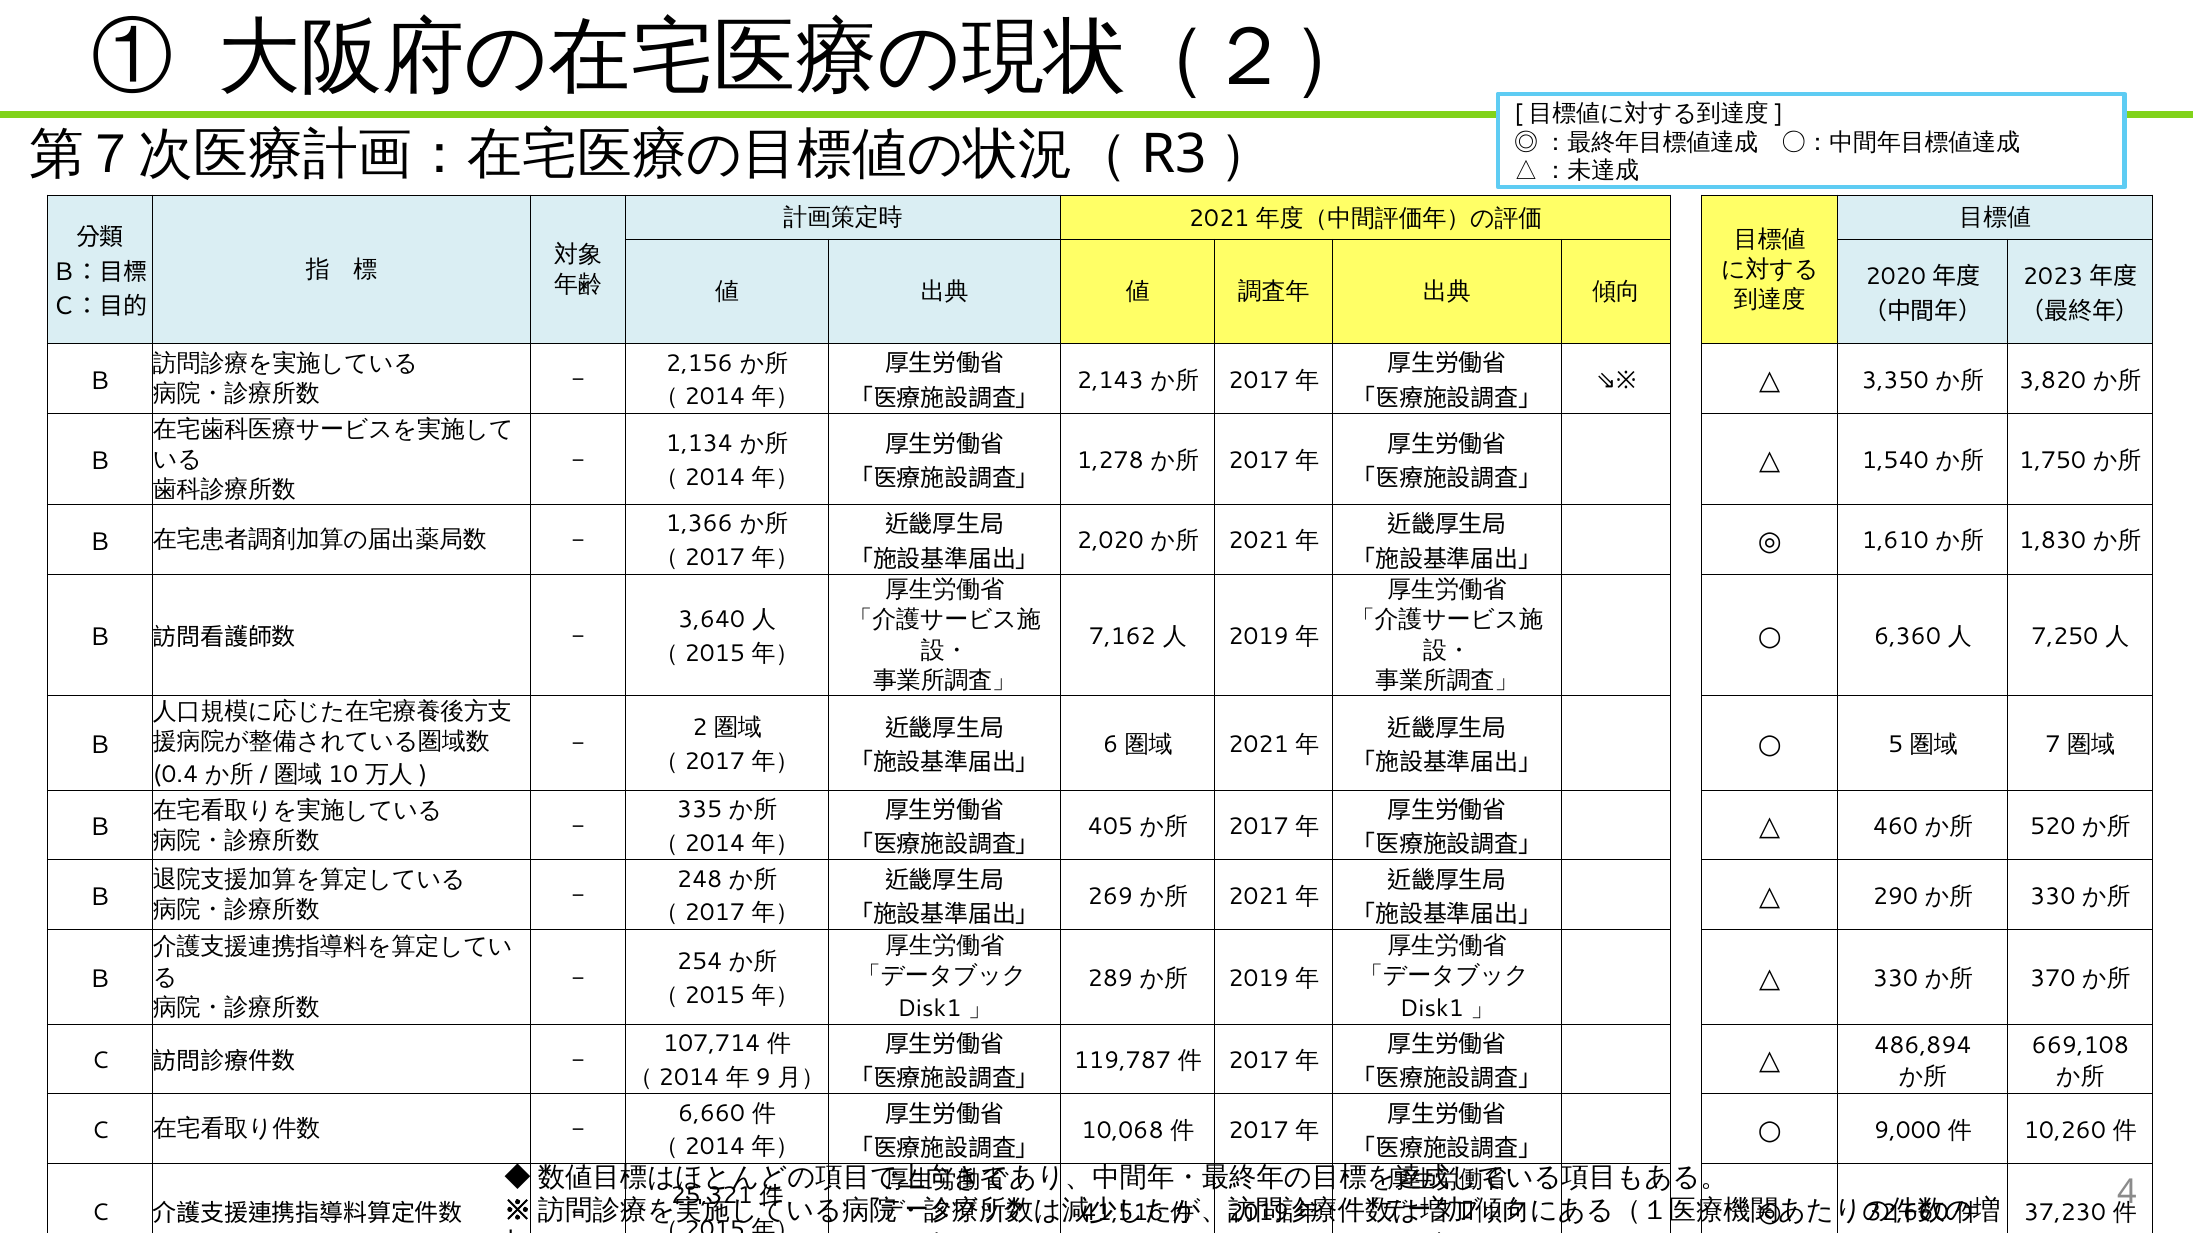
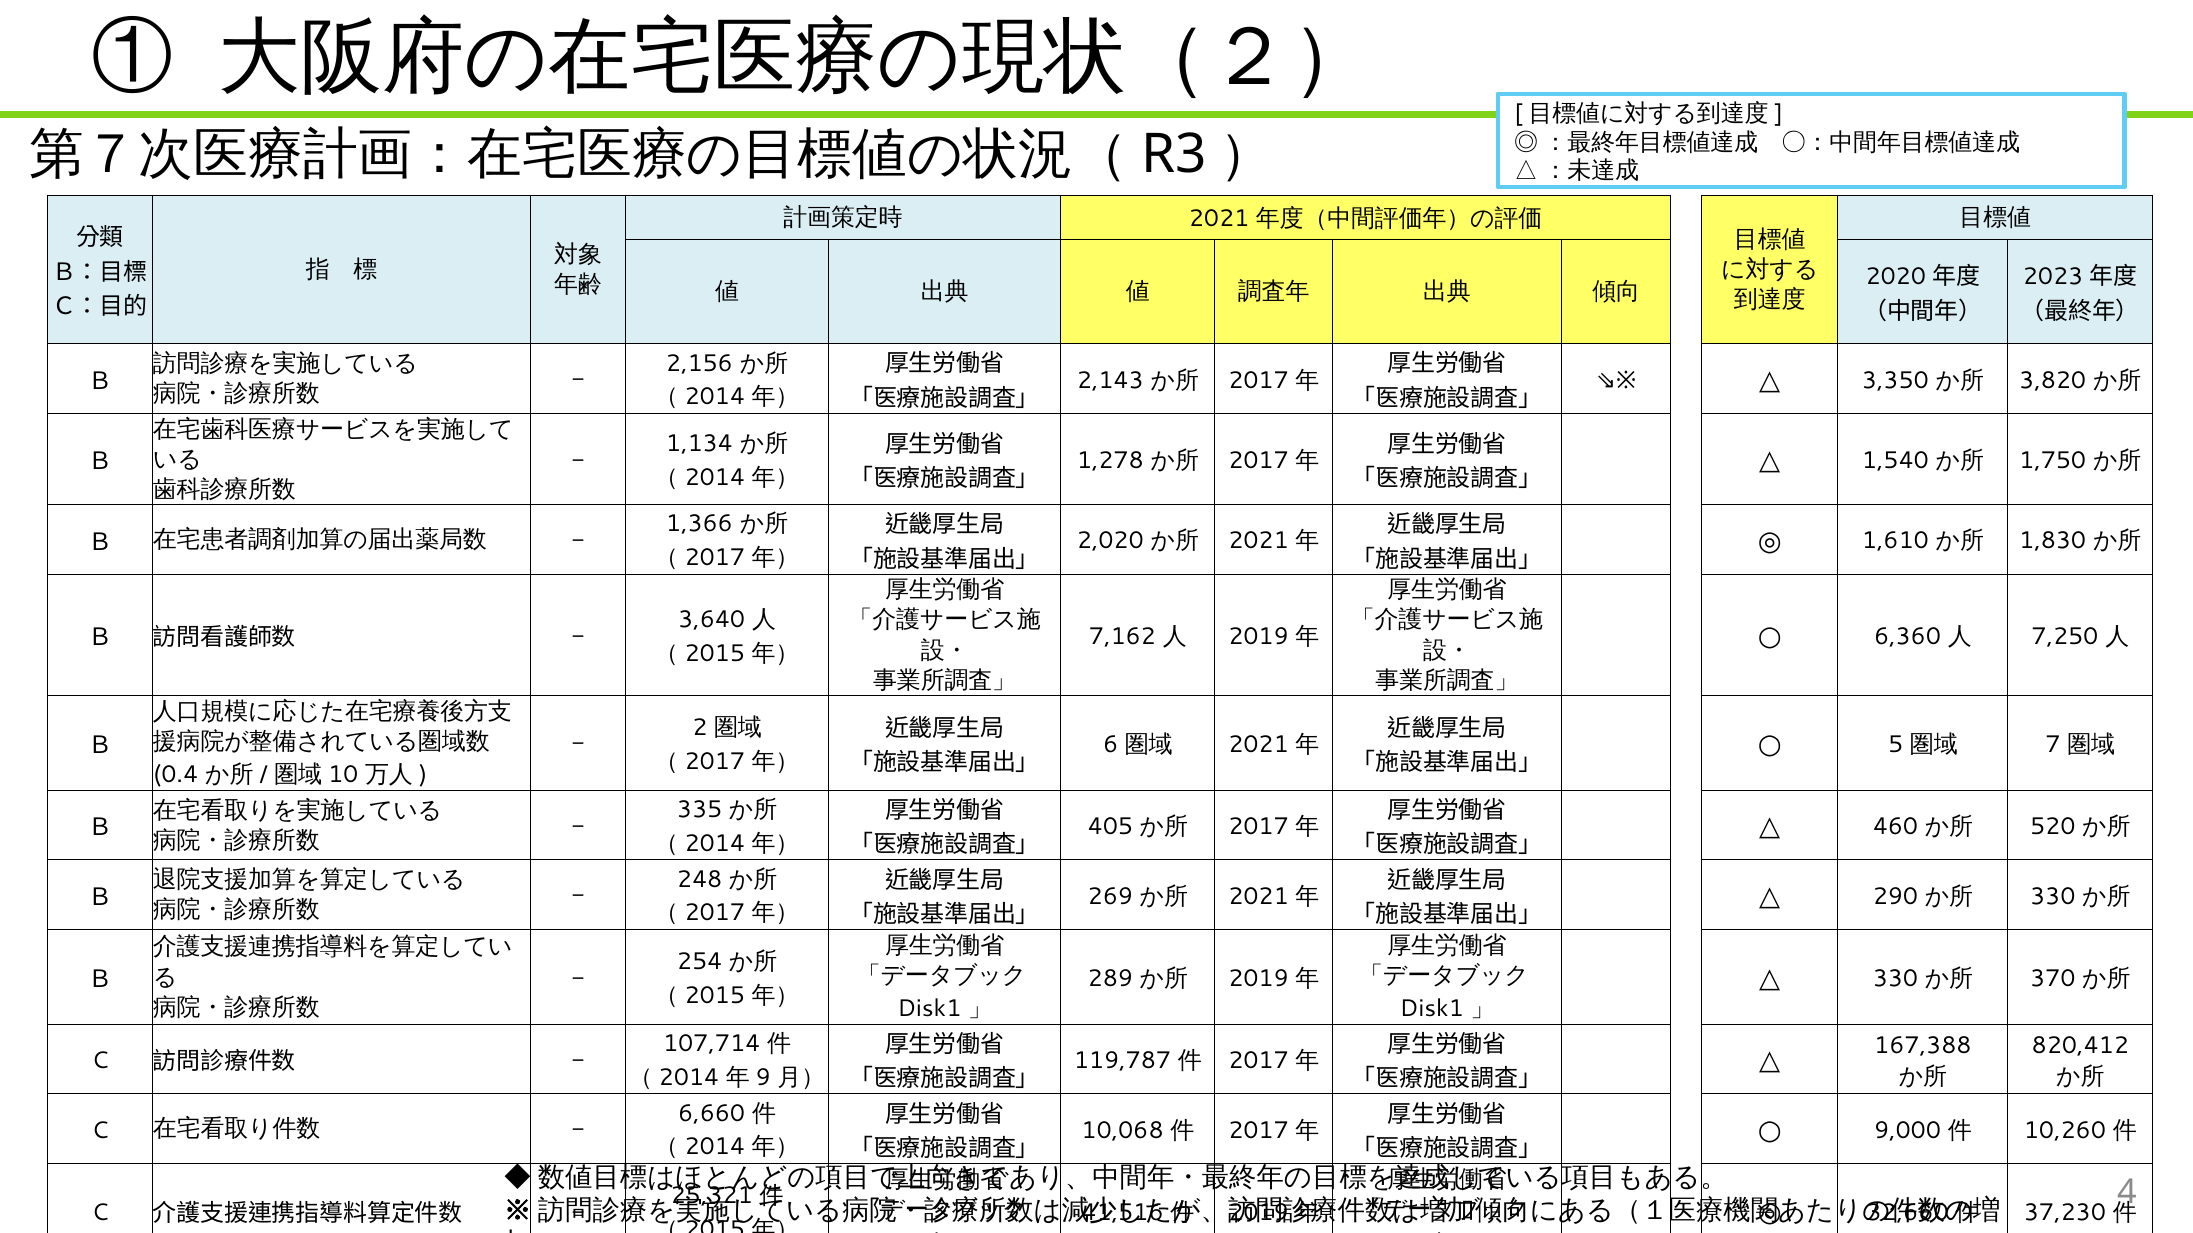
486,894: 486,894 -> 167,388
669,108: 669,108 -> 820,412
